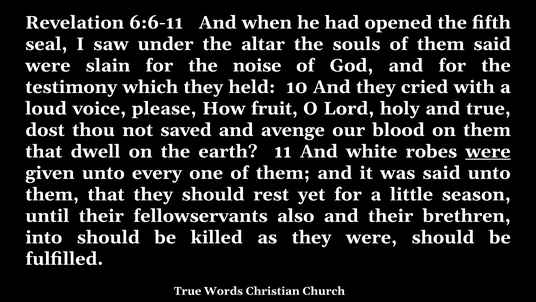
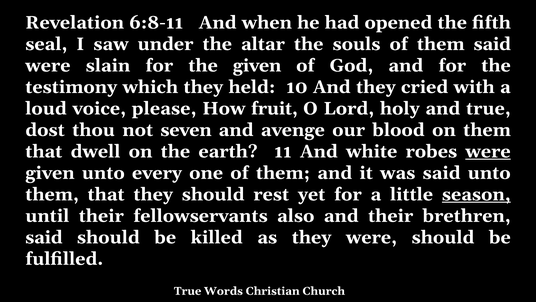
6:6-11: 6:6-11 -> 6:8-11
the noise: noise -> given
saved: saved -> seven
season underline: none -> present
into at (44, 237): into -> said
